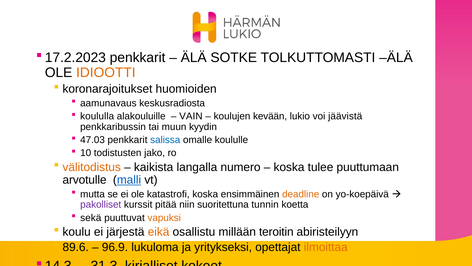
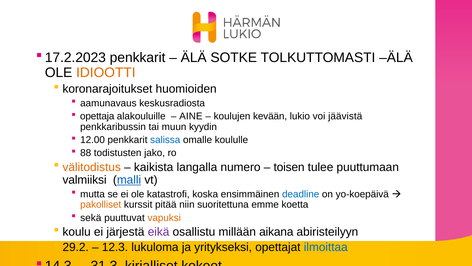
koululla: koululla -> opettaja
VAIN: VAIN -> AINE
47.03: 47.03 -> 12.00
10: 10 -> 88
koska at (289, 167): koska -> toisen
arvotulle: arvotulle -> valmiiksi
deadline colour: orange -> blue
pakolliset colour: purple -> orange
tunnin: tunnin -> emme
eikä colour: orange -> purple
teroitin: teroitin -> aikana
89.6: 89.6 -> 29.2
96.9: 96.9 -> 12.3
ilmoittaa colour: orange -> blue
